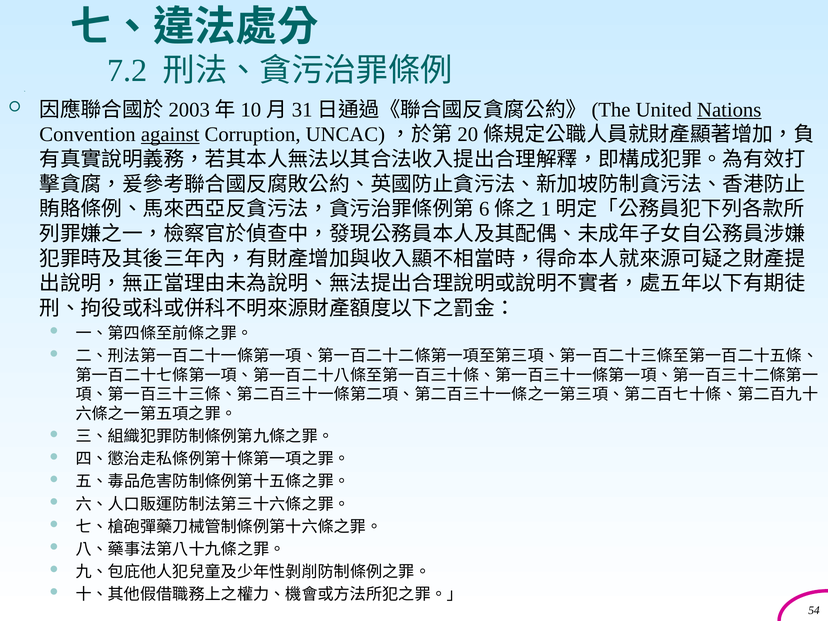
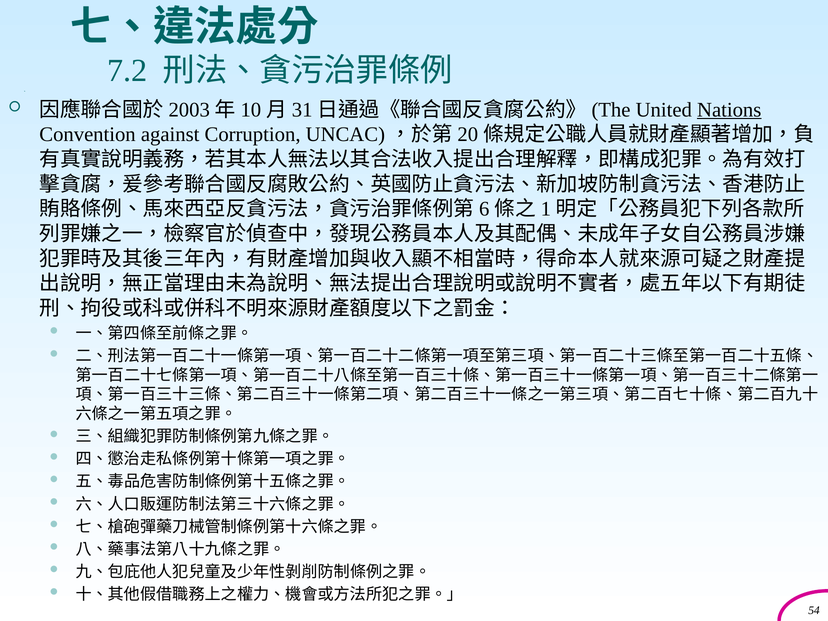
against underline: present -> none
